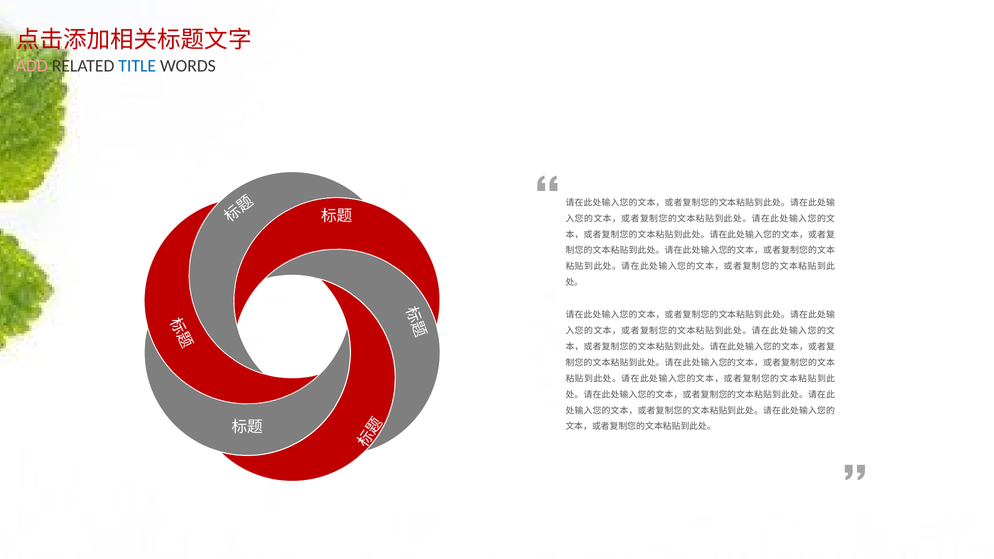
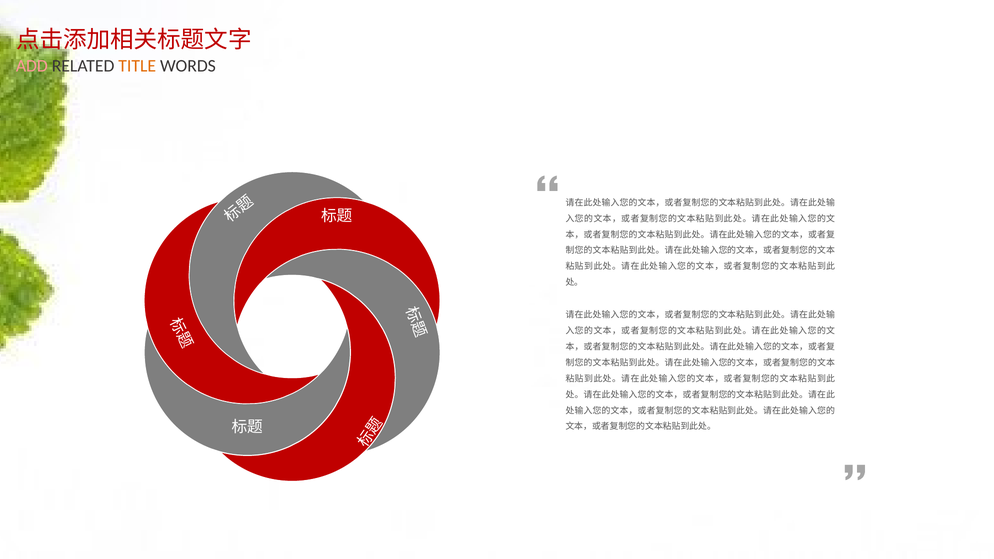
TITLE colour: blue -> orange
